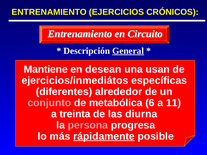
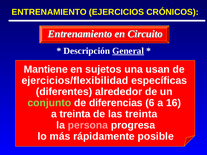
desean: desean -> sujetos
ejercicios/inmediátos: ejercicios/inmediátos -> ejercicios/flexibilidad
conjunto colour: pink -> light green
metabólica: metabólica -> diferencias
11: 11 -> 16
las diurna: diurna -> treinta
rápidamente underline: present -> none
